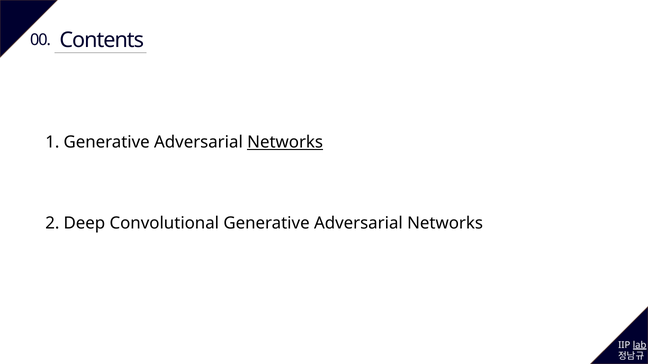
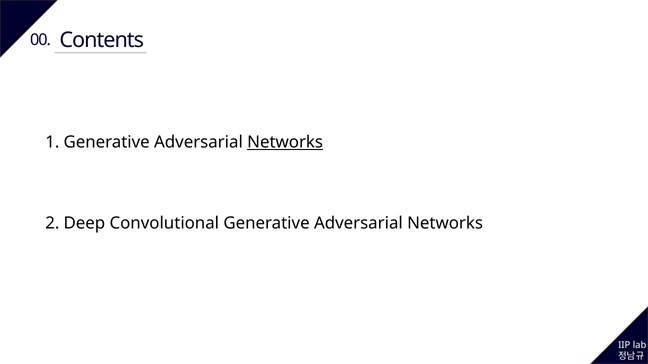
lab underline: present -> none
